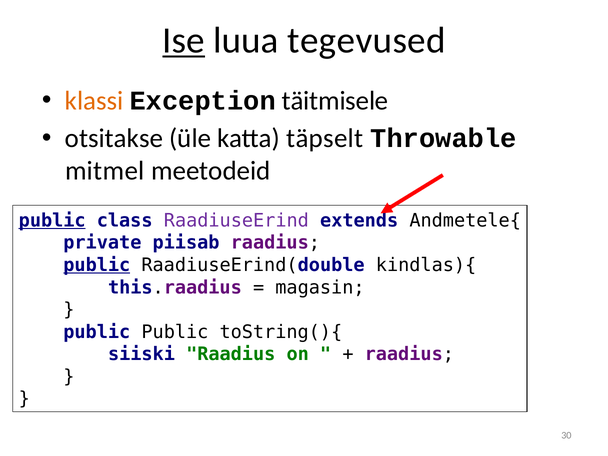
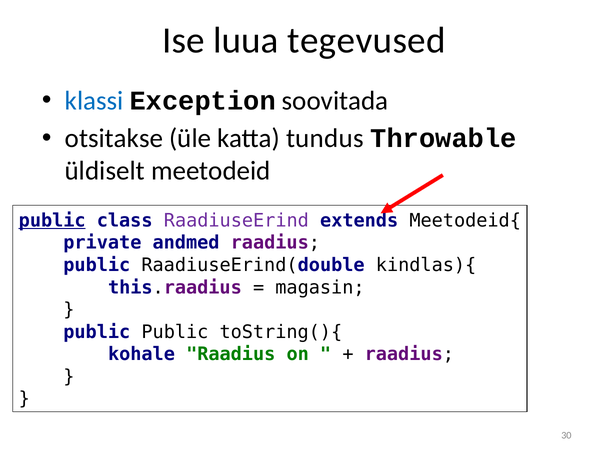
Ise underline: present -> none
klassi colour: orange -> blue
täitmisele: täitmisele -> soovitada
täpselt: täpselt -> tundus
mitmel: mitmel -> üldiselt
Andmetele{: Andmetele{ -> Meetodeid{
piisab: piisab -> andmed
public at (97, 265) underline: present -> none
siiski: siiski -> kohale
